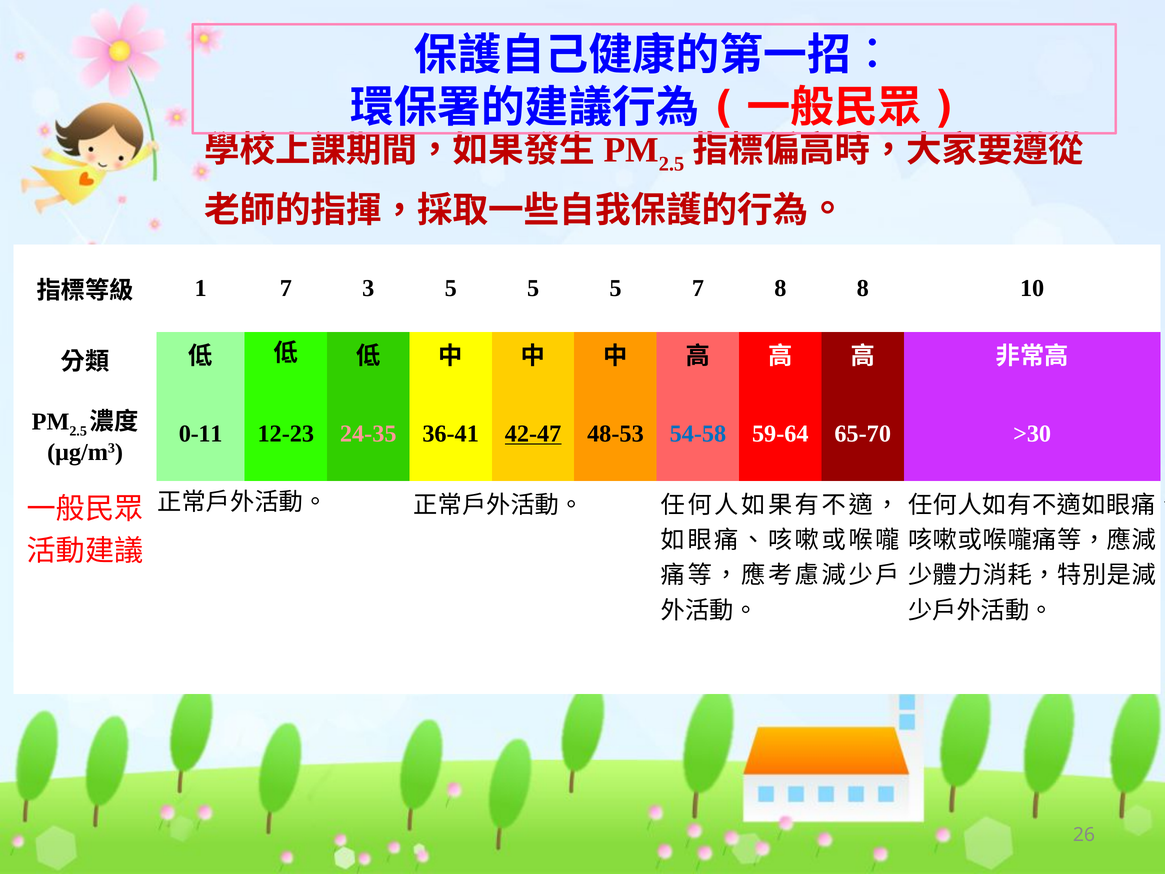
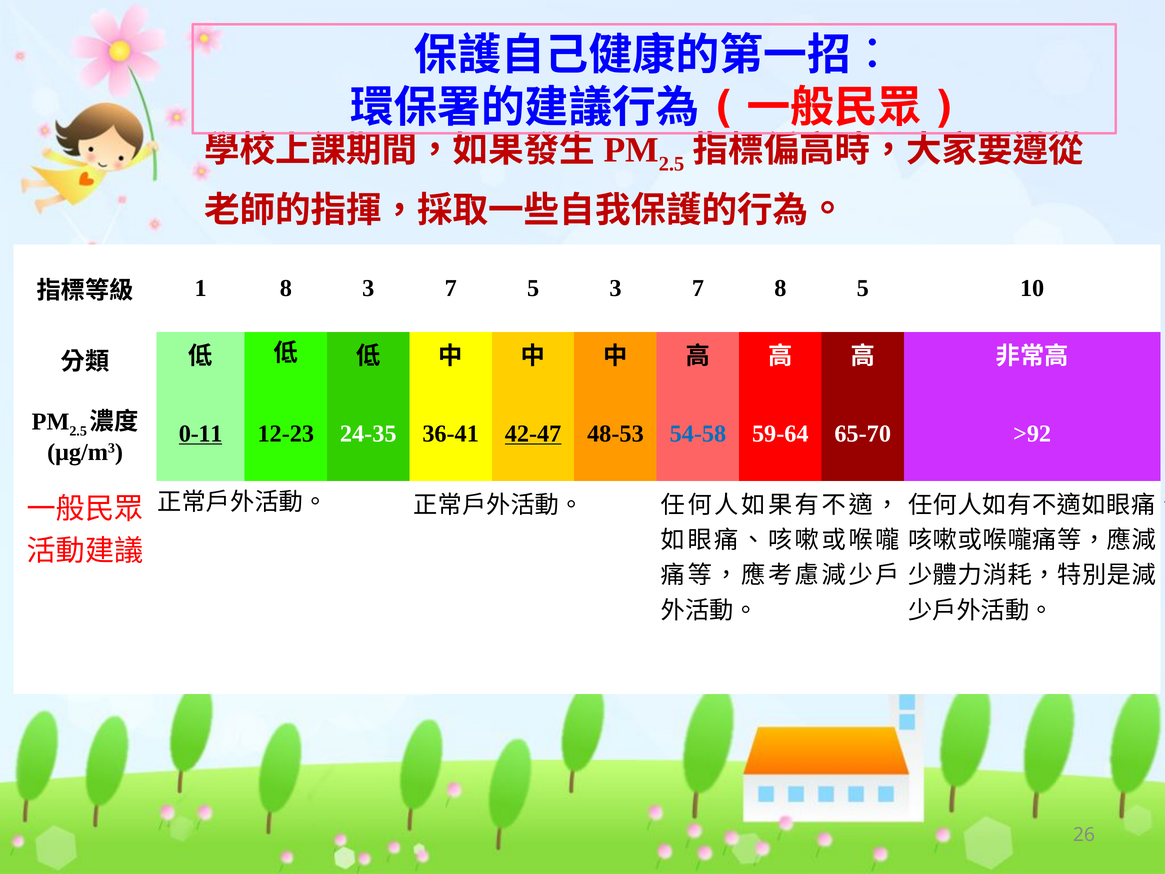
1 7: 7 -> 8
5 at (451, 288): 5 -> 7
5 at (616, 288): 5 -> 3
8 8: 8 -> 5
0-11 underline: none -> present
24-35 colour: pink -> white
>30: >30 -> >92
